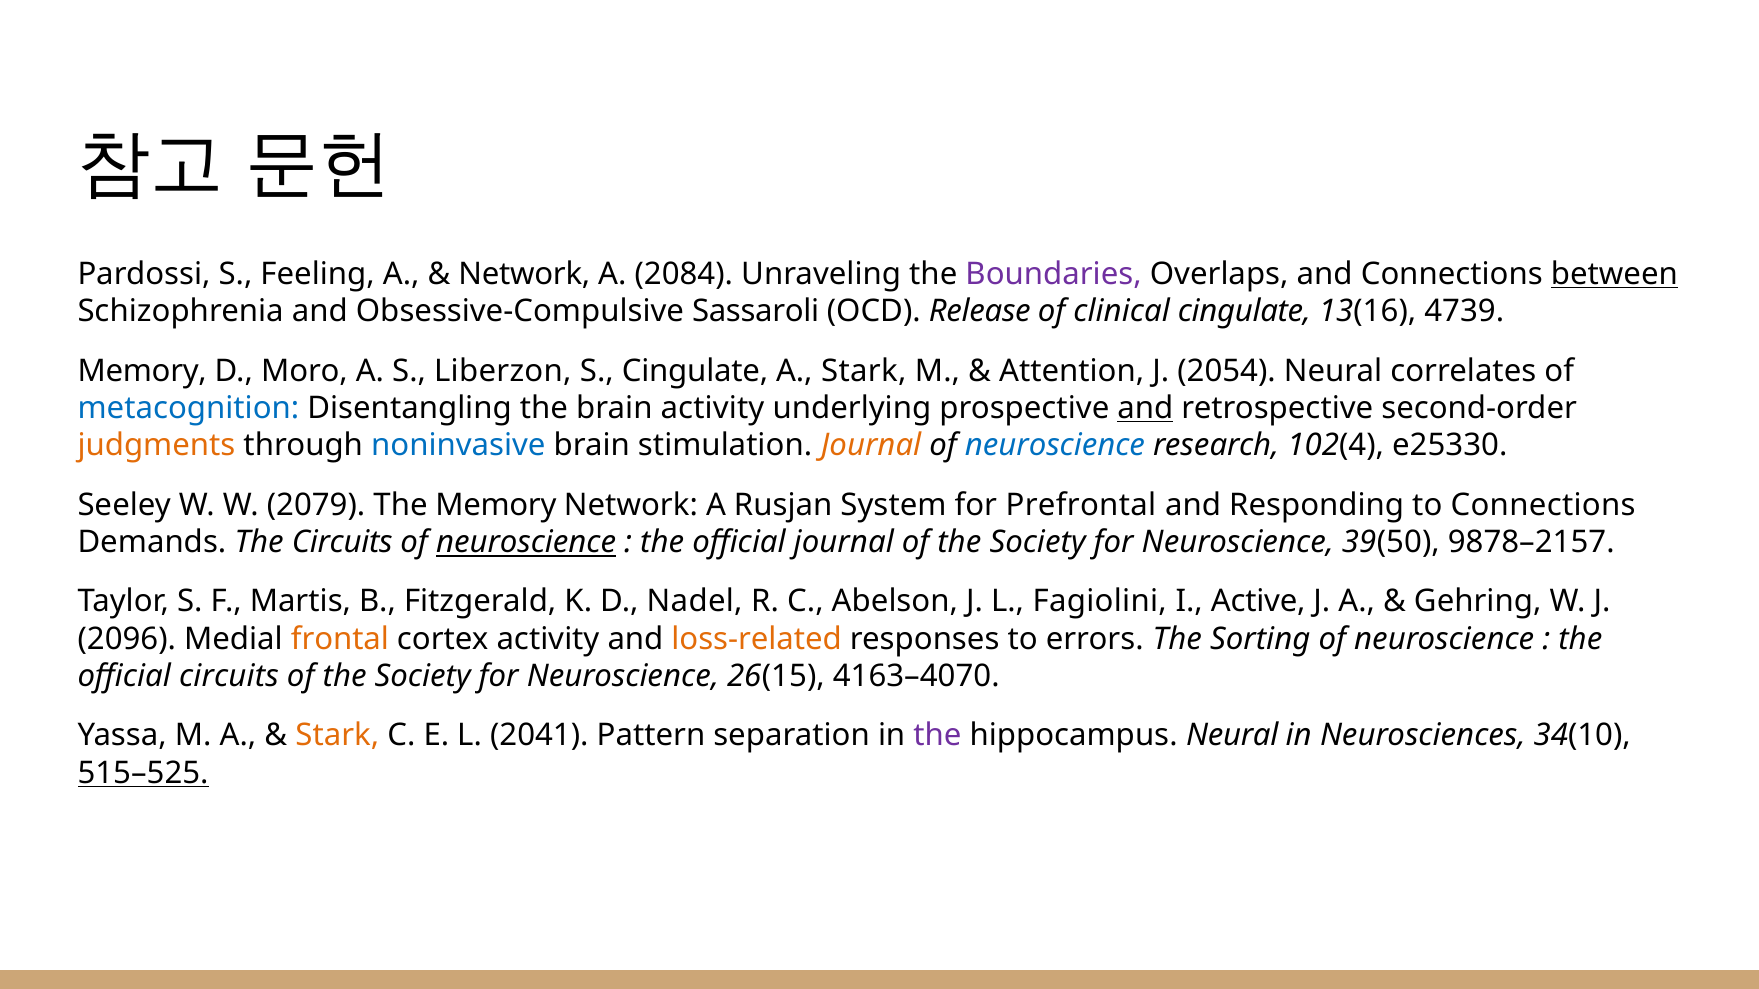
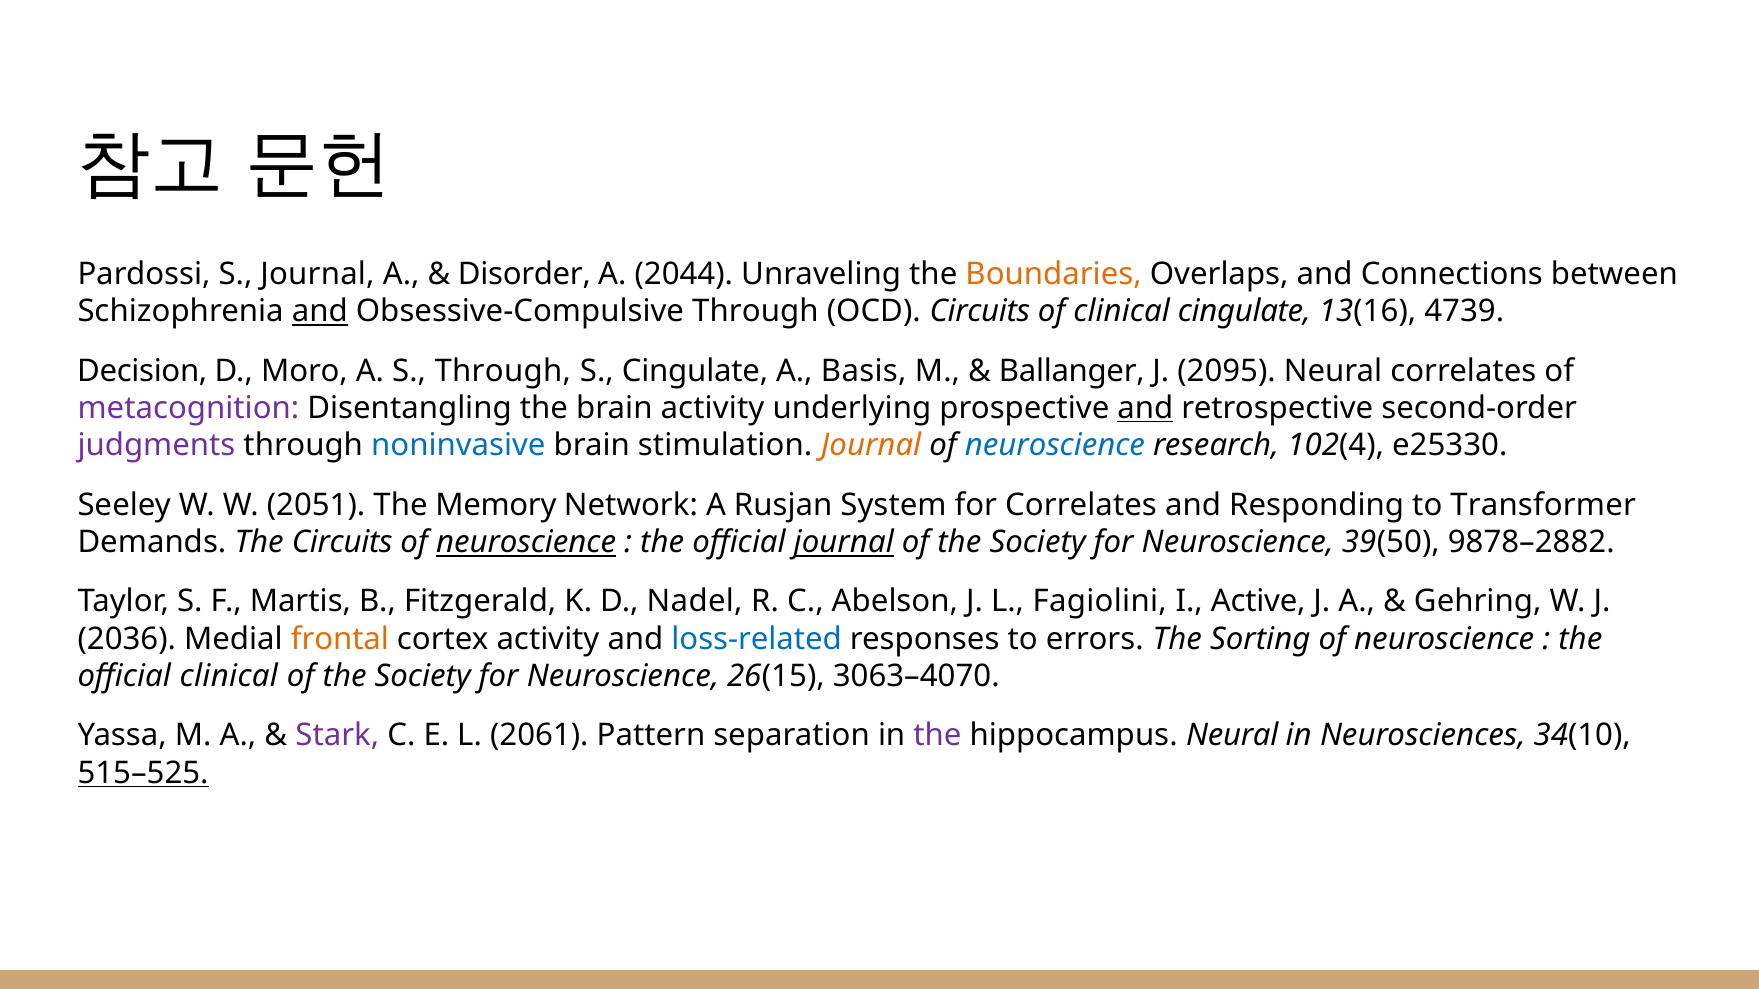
S Feeling: Feeling -> Journal
Network at (524, 274): Network -> Disorder
2084: 2084 -> 2044
Boundaries colour: purple -> orange
between underline: present -> none
and at (320, 312) underline: none -> present
Obsessive-Compulsive Sassaroli: Sassaroli -> Through
OCD Release: Release -> Circuits
Memory at (142, 371): Memory -> Decision
S Liberzon: Liberzon -> Through
A Stark: Stark -> Basis
Attention: Attention -> Ballanger
2054: 2054 -> 2095
metacognition colour: blue -> purple
judgments colour: orange -> purple
2079: 2079 -> 2051
for Prefrontal: Prefrontal -> Correlates
to Connections: Connections -> Transformer
journal at (844, 542) underline: none -> present
9878–2157: 9878–2157 -> 9878–2882
2096: 2096 -> 2036
loss-related colour: orange -> blue
official circuits: circuits -> clinical
4163–4070: 4163–4070 -> 3063–4070
Stark at (337, 736) colour: orange -> purple
2041: 2041 -> 2061
